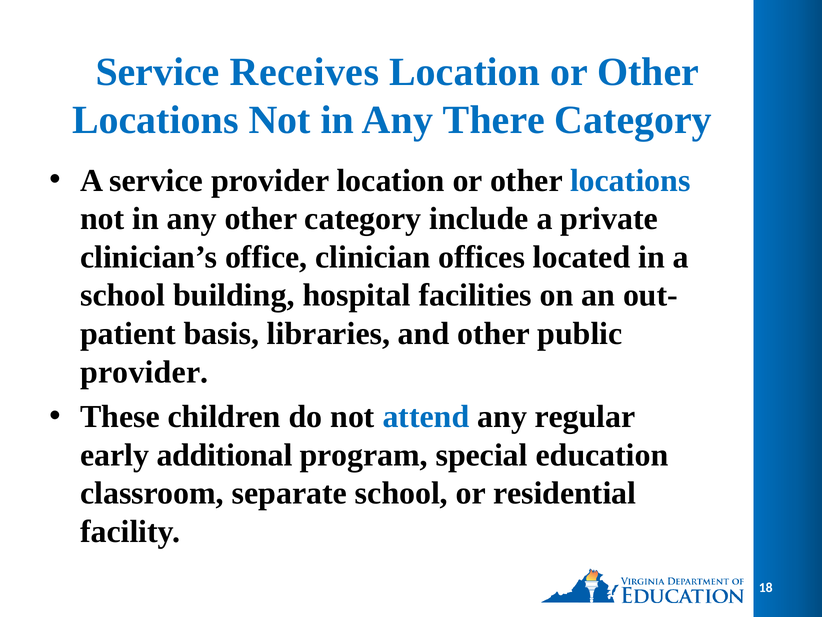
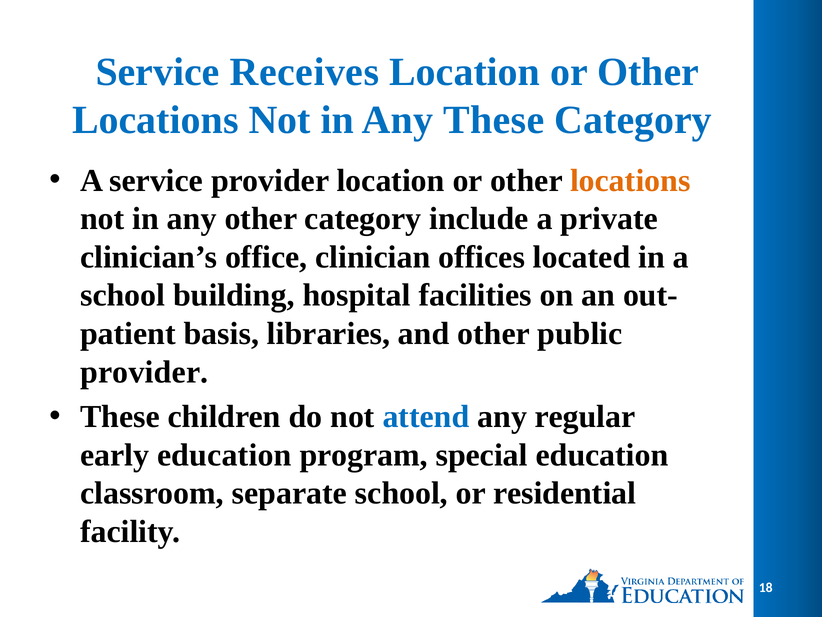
Any There: There -> These
locations at (630, 180) colour: blue -> orange
early additional: additional -> education
